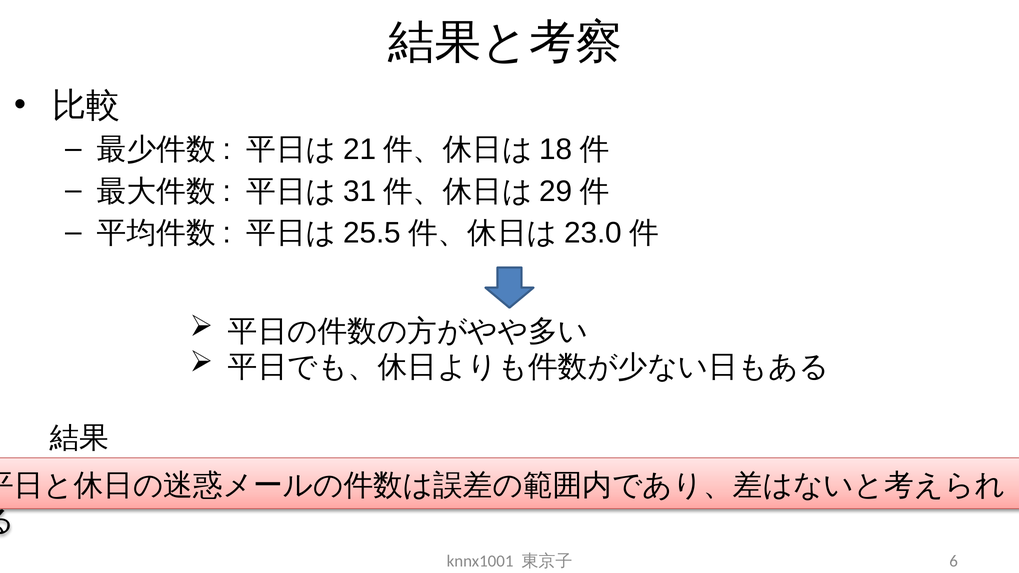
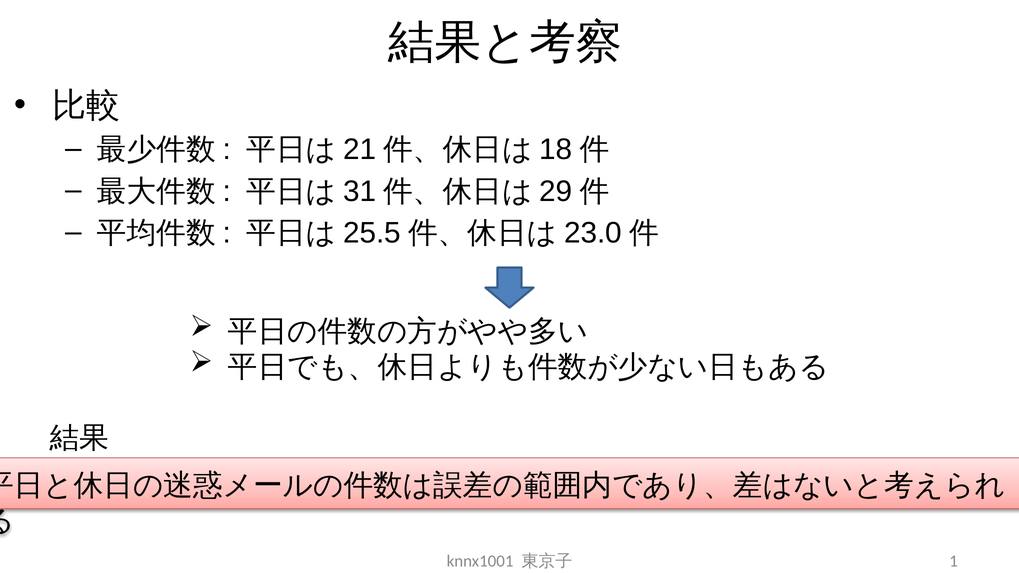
6: 6 -> 1
